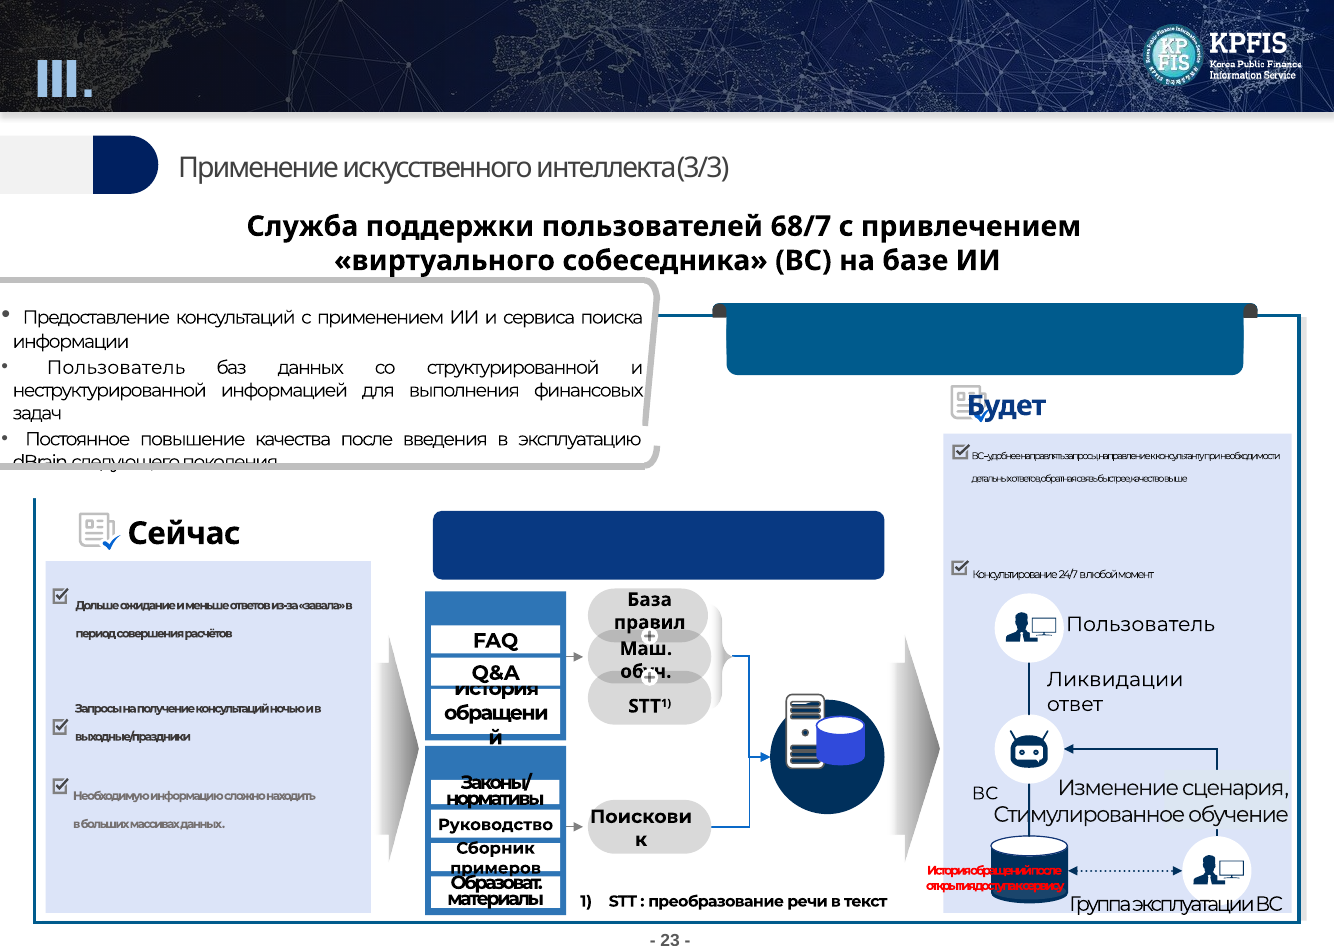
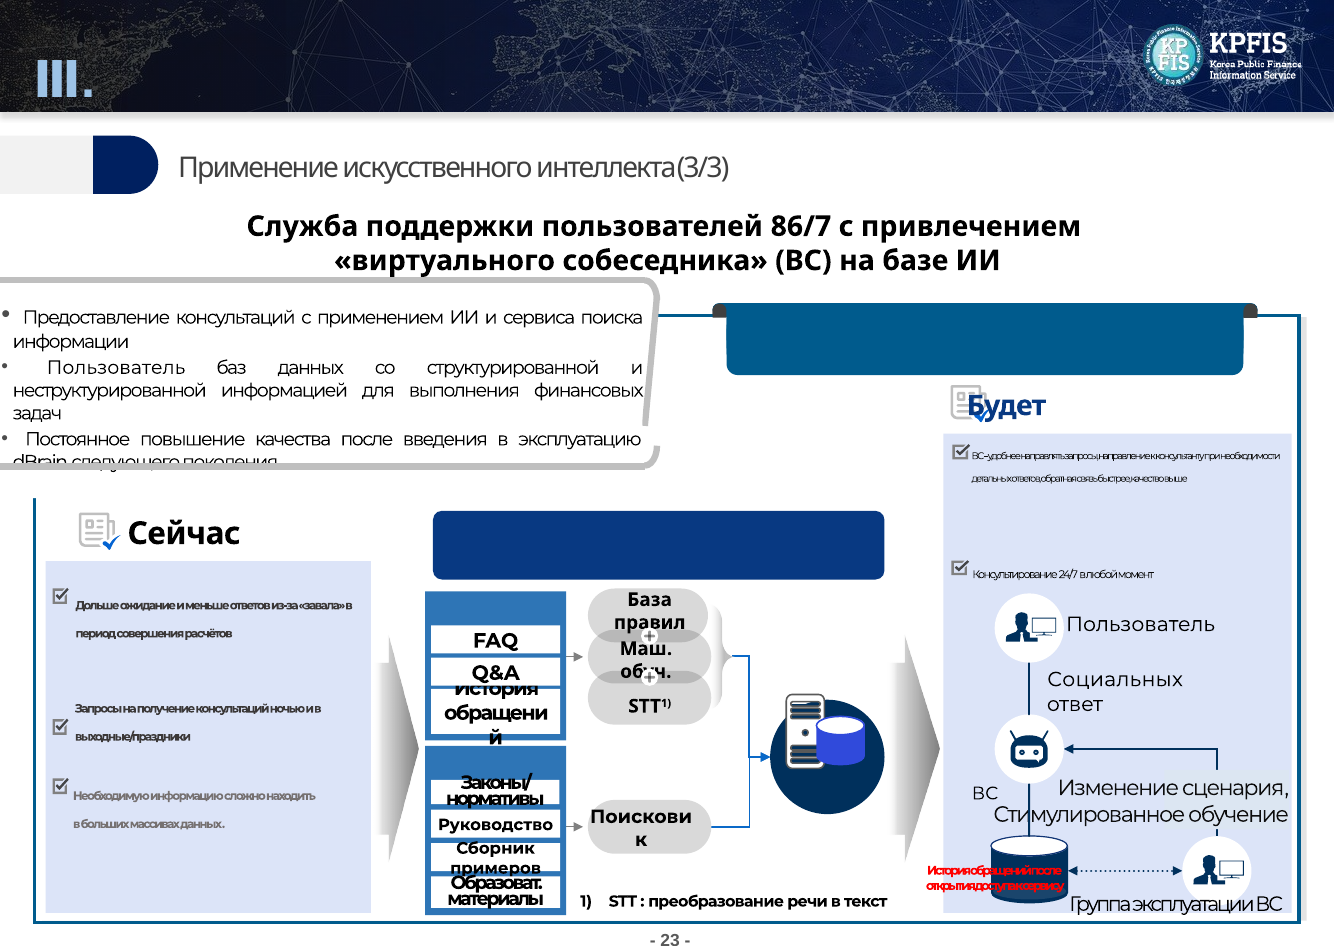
68/7: 68/7 -> 86/7
Ликвидации: Ликвидации -> Социальных
